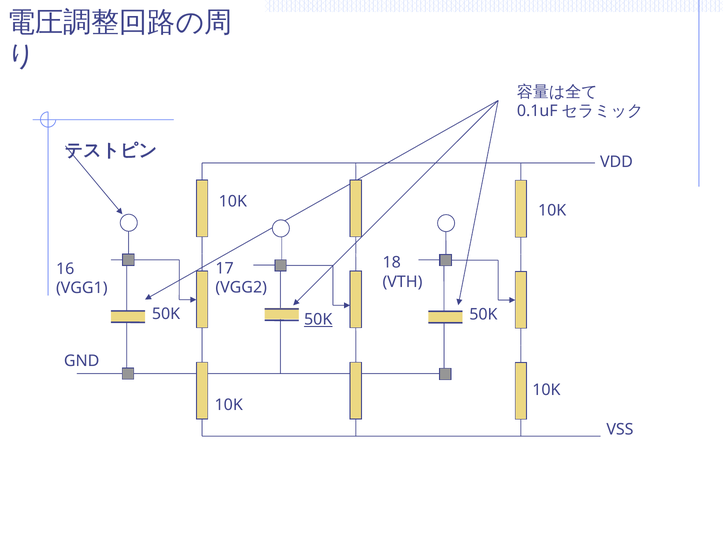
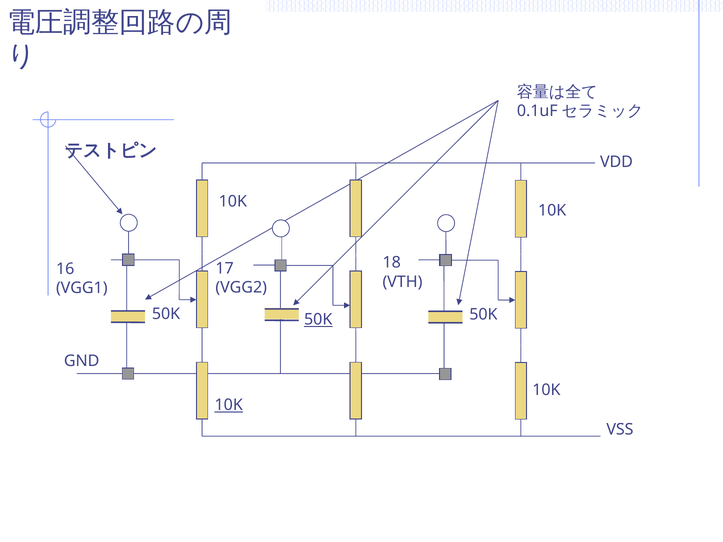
10K at (229, 405) underline: none -> present
